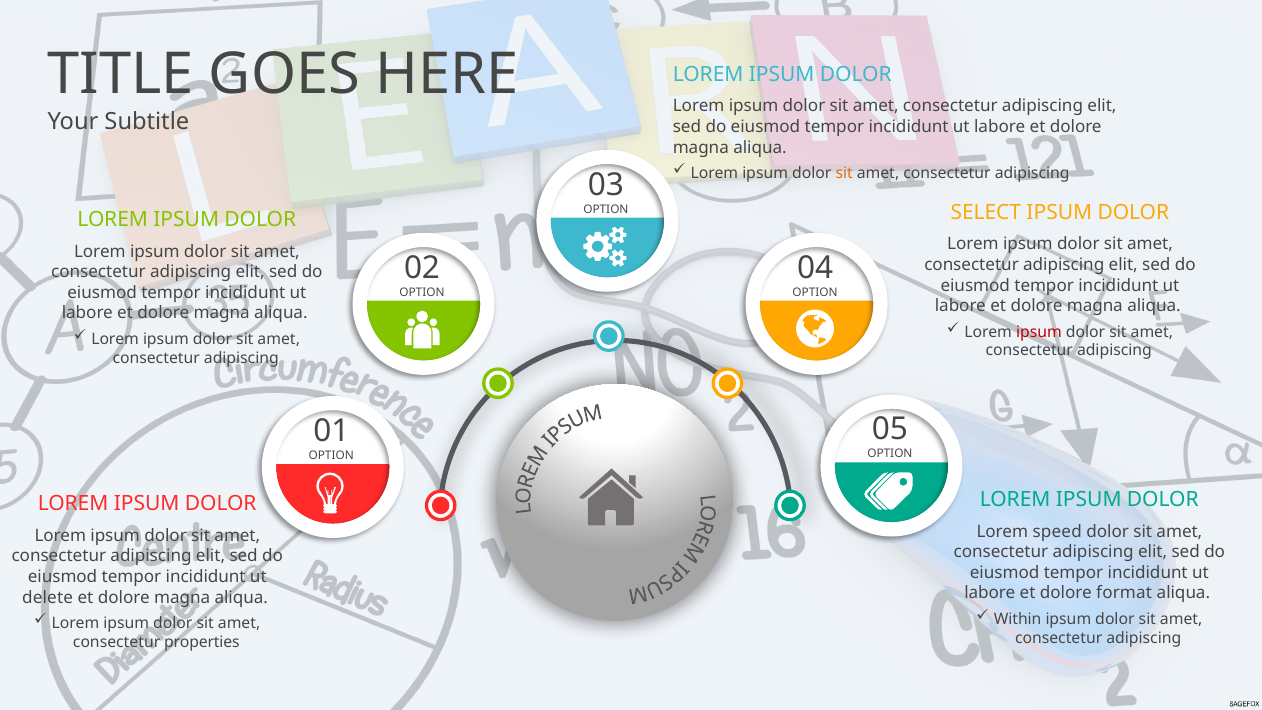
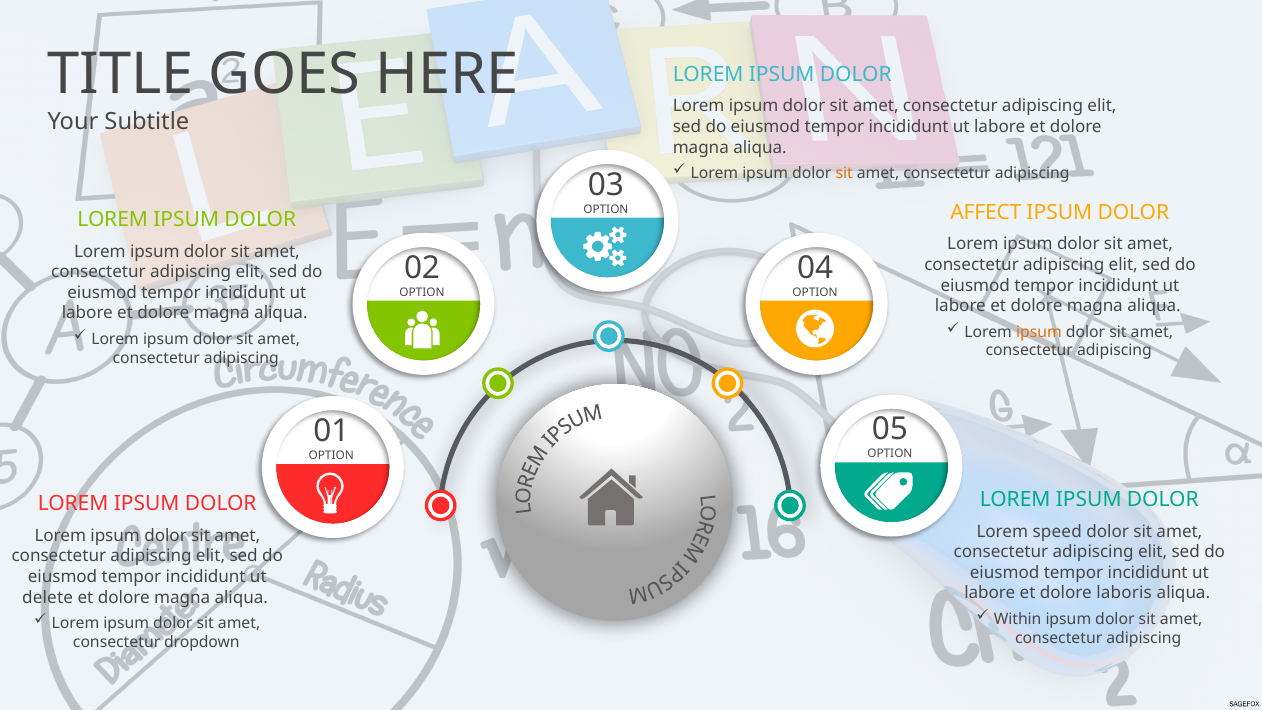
SELECT: SELECT -> AFFECT
ipsum at (1039, 332) colour: red -> orange
format: format -> laboris
properties: properties -> dropdown
